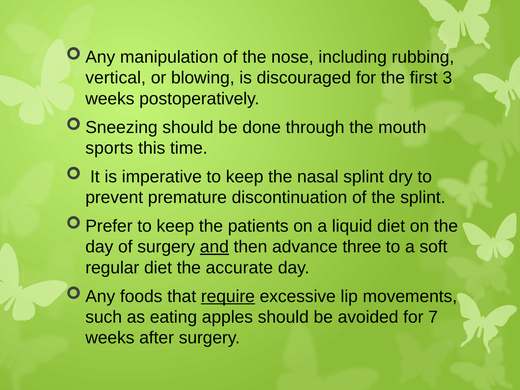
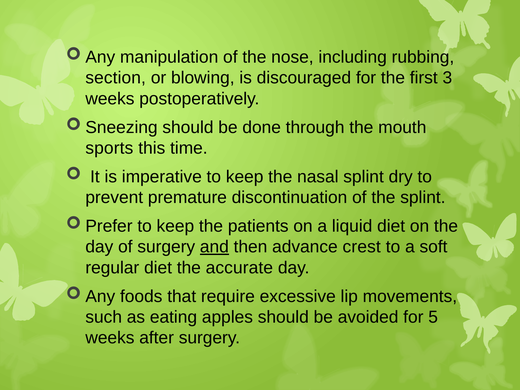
vertical: vertical -> section
three: three -> crest
require underline: present -> none
7: 7 -> 5
